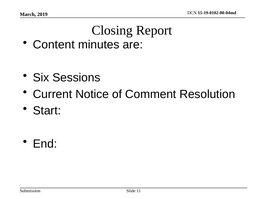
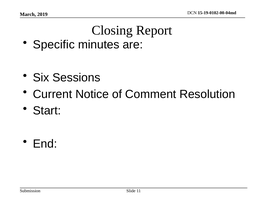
Content: Content -> Specific
